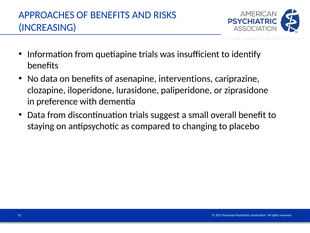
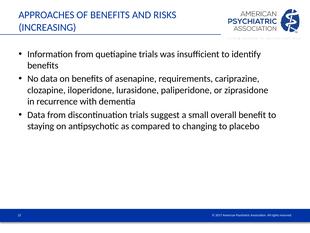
interventions: interventions -> requirements
preference: preference -> recurrence
